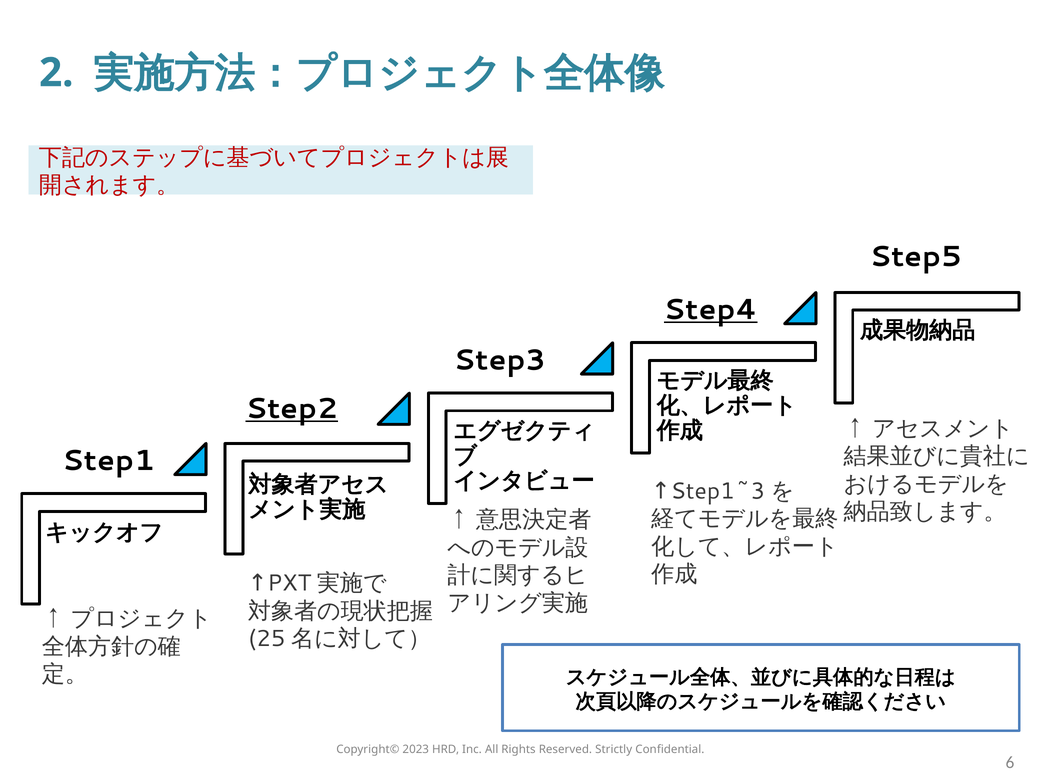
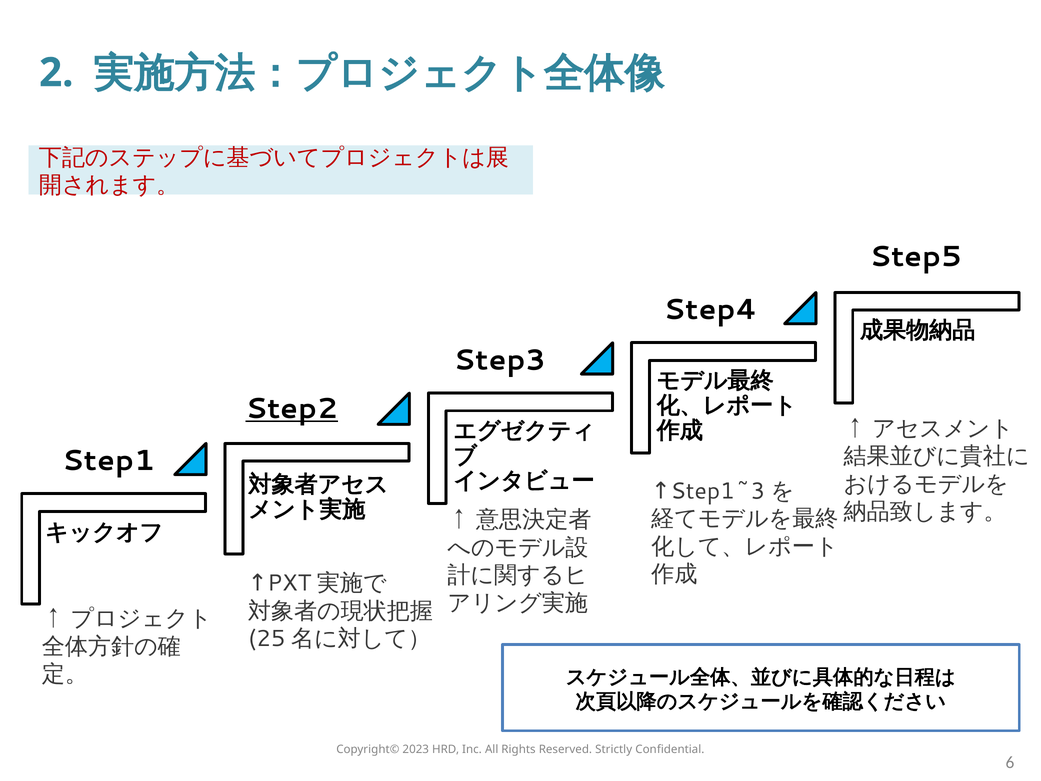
Step4 underline: present -> none
